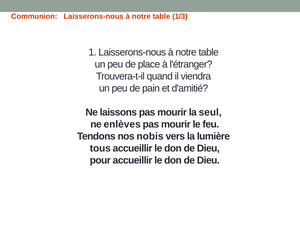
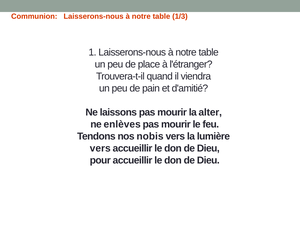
seul: seul -> alter
tous at (100, 148): tous -> vers
